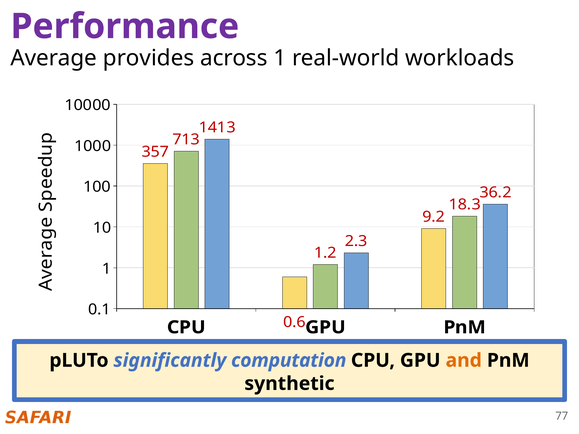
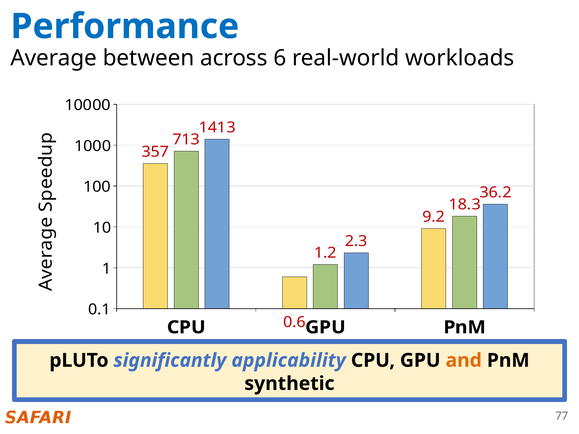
Performance colour: purple -> blue
provides: provides -> between
across 1: 1 -> 6
computation: computation -> applicability
